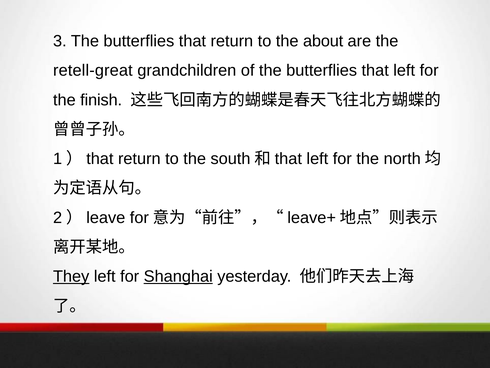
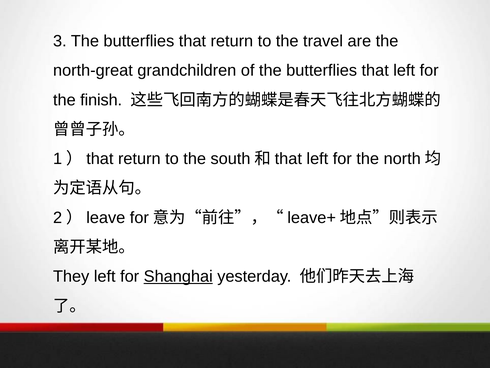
about: about -> travel
retell-great: retell-great -> north-great
They underline: present -> none
